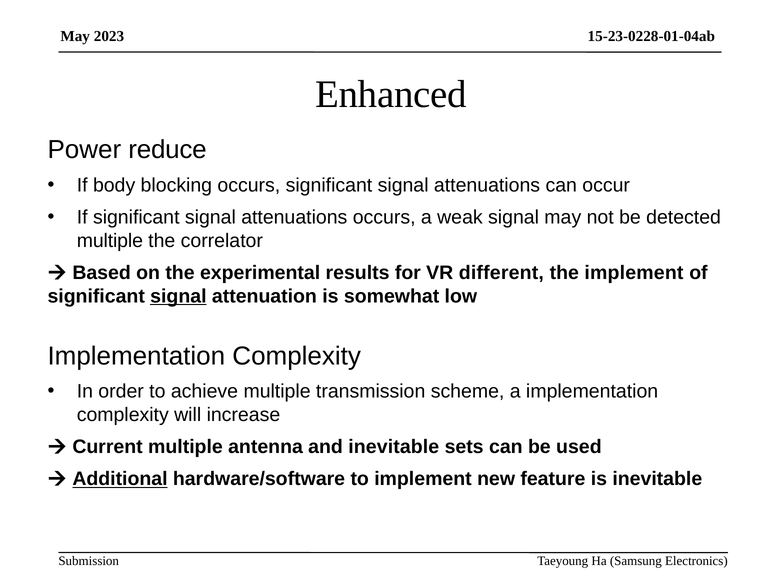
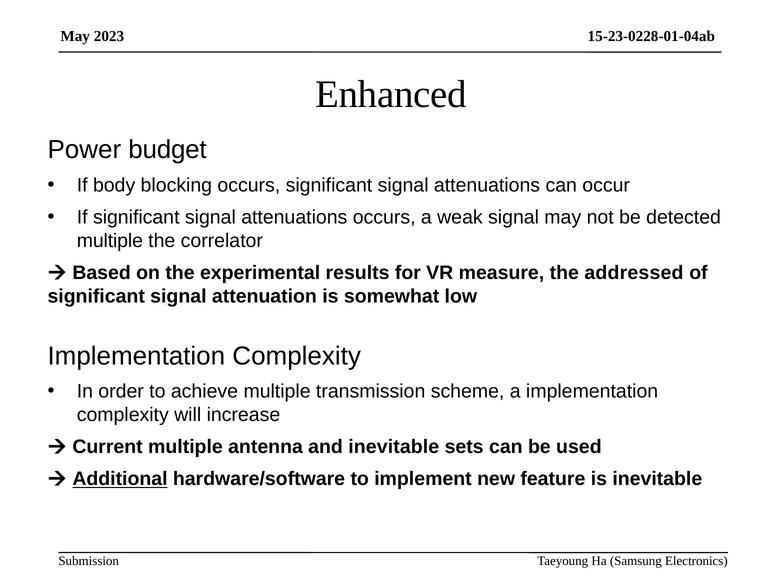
reduce: reduce -> budget
different: different -> measure
the implement: implement -> addressed
signal at (178, 296) underline: present -> none
